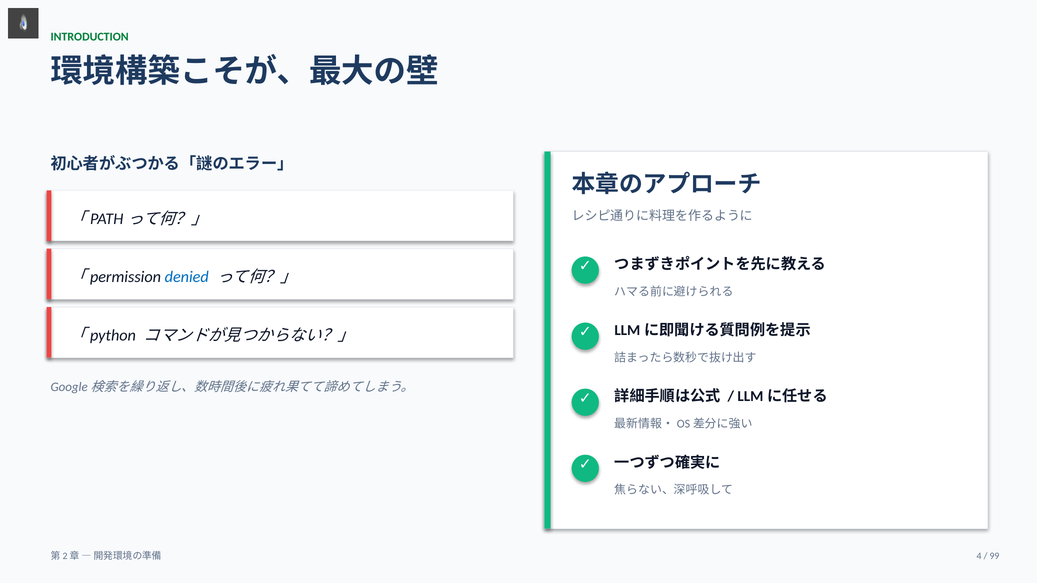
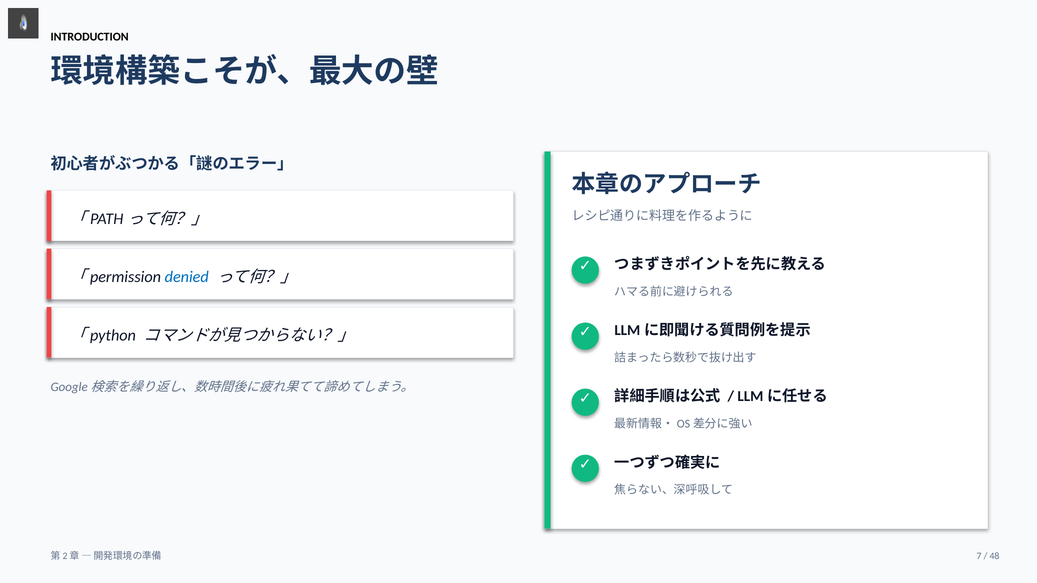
INTRODUCTION colour: green -> black
4: 4 -> 7
99: 99 -> 48
